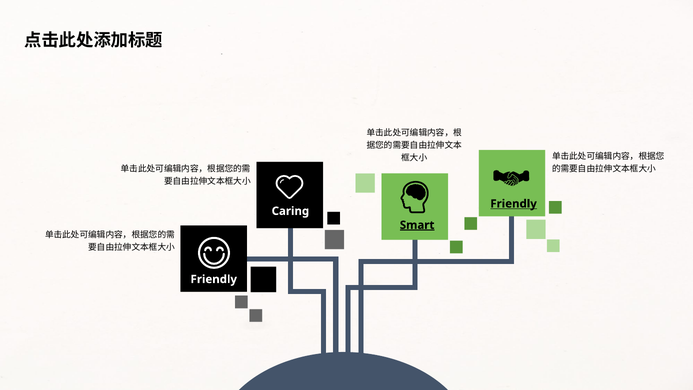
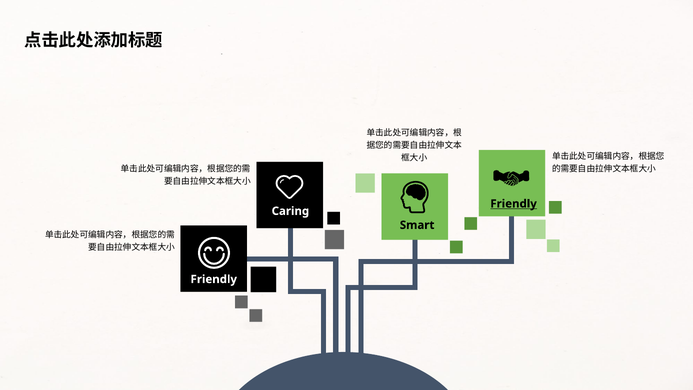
Smart underline: present -> none
